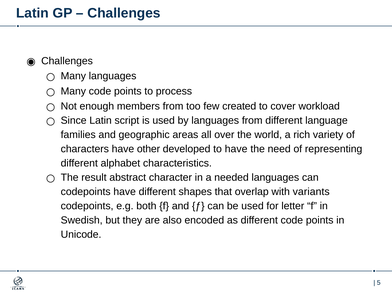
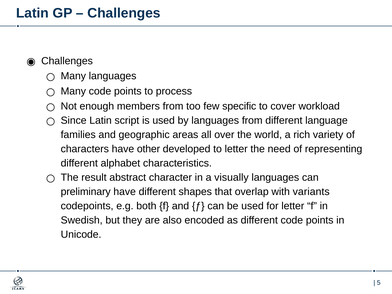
created: created -> specific
to have: have -> letter
needed: needed -> visually
codepoints at (86, 192): codepoints -> preliminary
